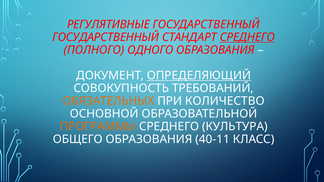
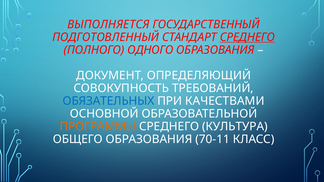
РЕГУЛЯТИВНЫЕ: РЕГУЛЯТИВНЫЕ -> ВЫПОЛНЯЕТСЯ
ГОСУДАРСТВЕННЫЙ at (106, 37): ГОСУДАРСТВЕННЫЙ -> ПОДГОТОВЛЕННЫЙ
ОПРЕДЕЛЯЮЩИЙ underline: present -> none
ОБЯЗАТЕЛЬНЫХ colour: orange -> blue
КОЛИЧЕСТВО: КОЛИЧЕСТВО -> КАЧЕСТВАМИ
40-11: 40-11 -> 70-11
